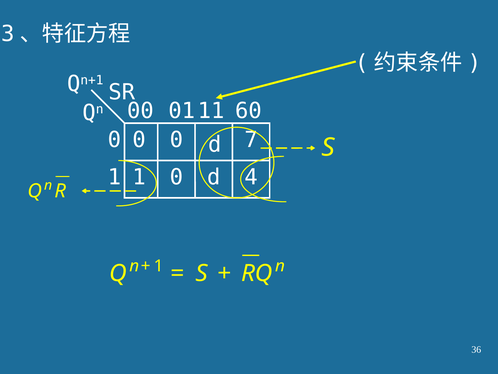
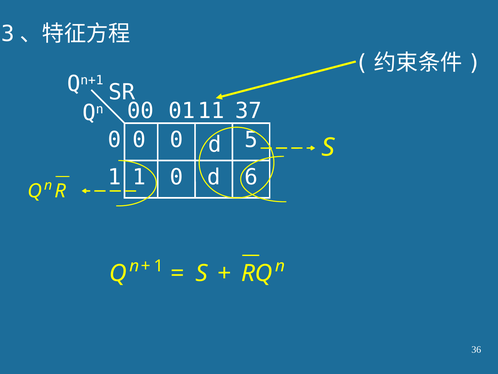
60: 60 -> 37
7: 7 -> 5
4: 4 -> 6
